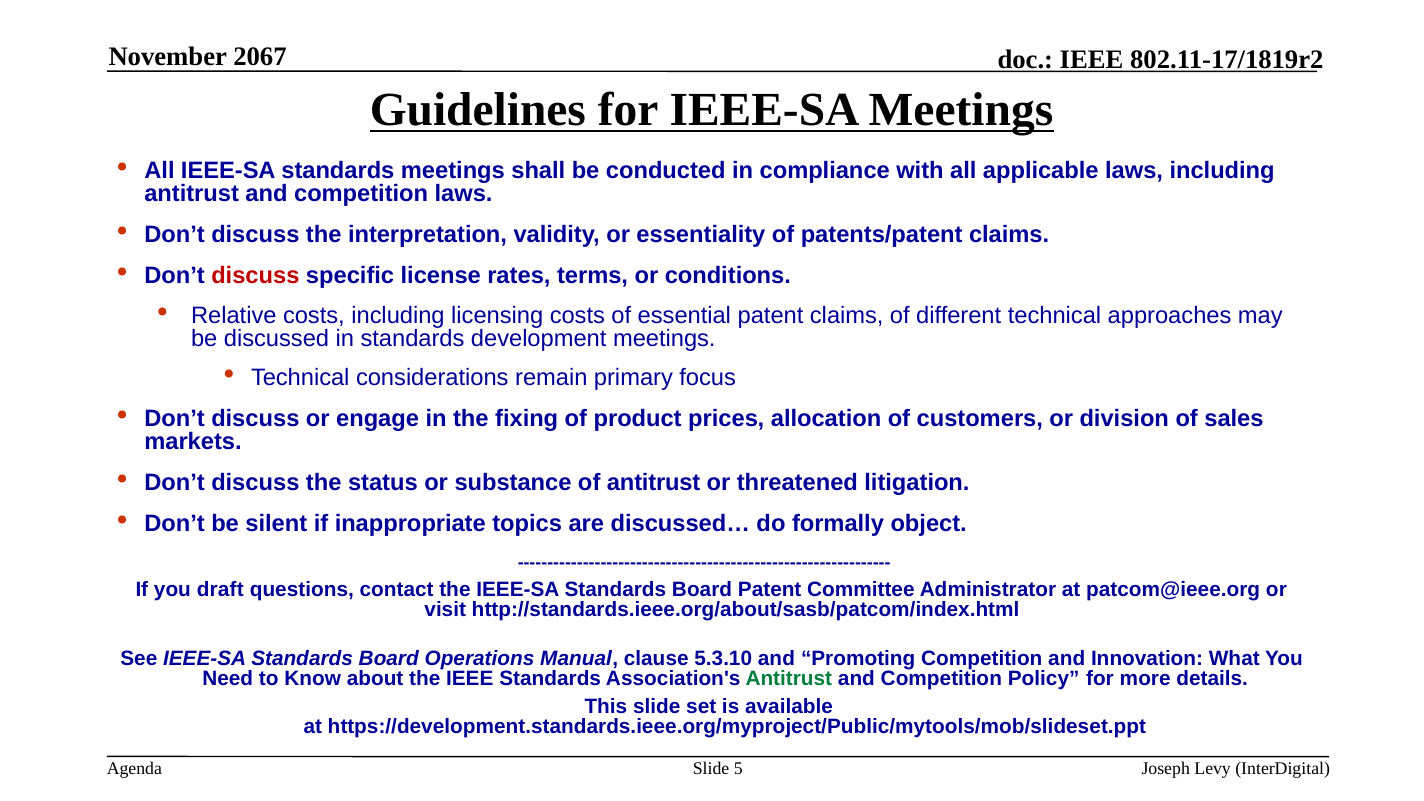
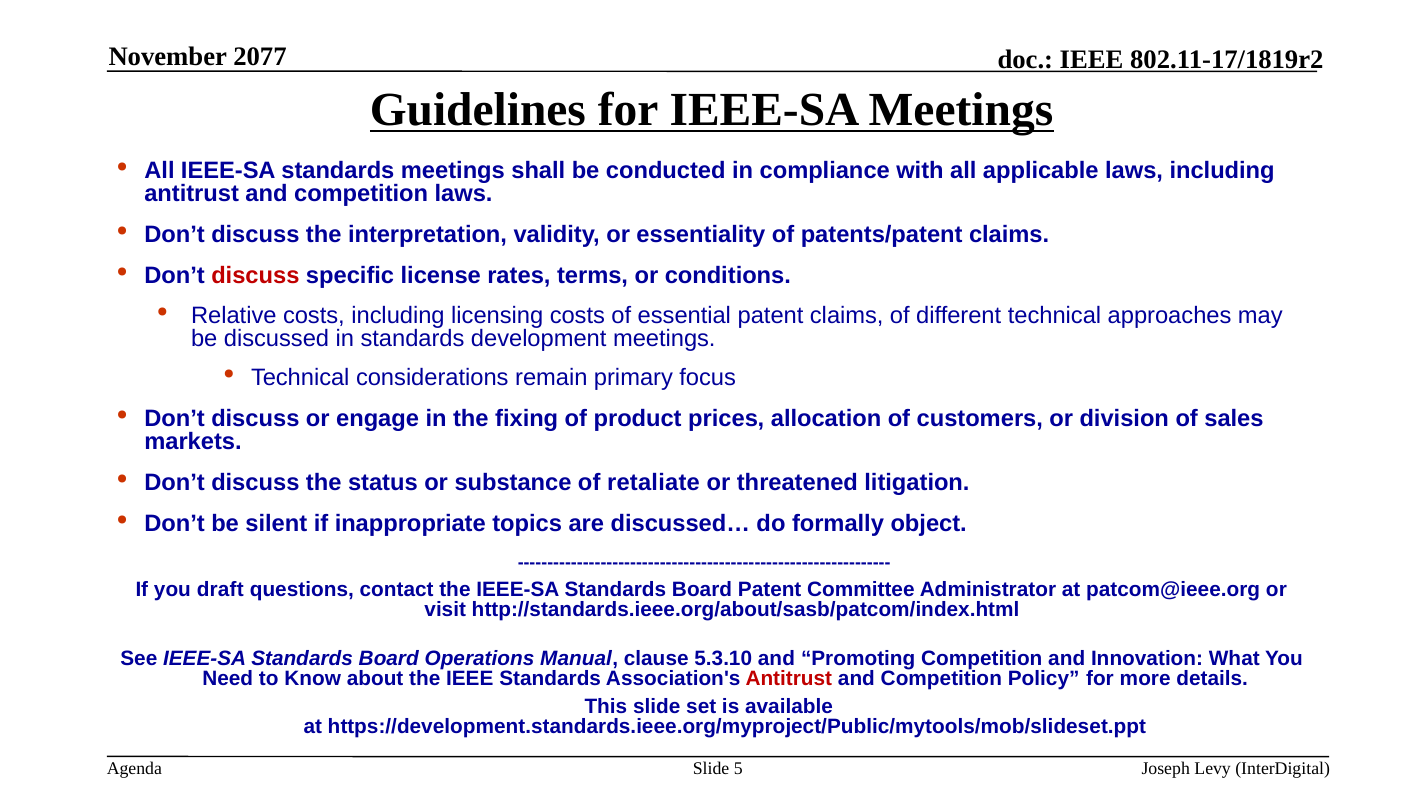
2067: 2067 -> 2077
of antitrust: antitrust -> retaliate
Antitrust at (789, 678) colour: green -> red
